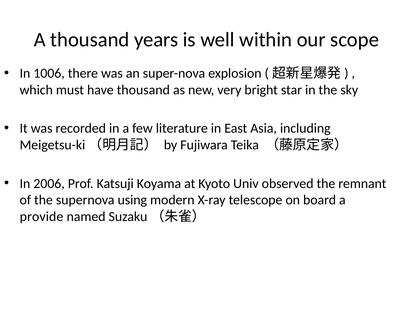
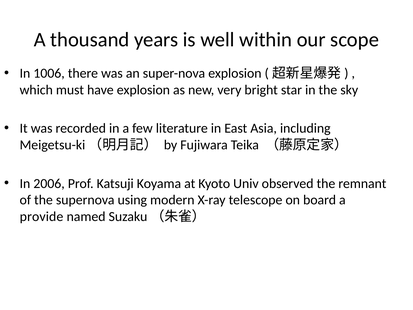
have thousand: thousand -> explosion
